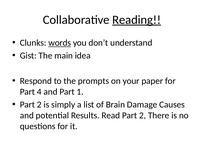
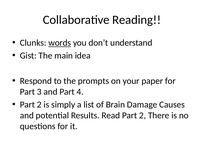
Reading underline: present -> none
4: 4 -> 3
1: 1 -> 4
